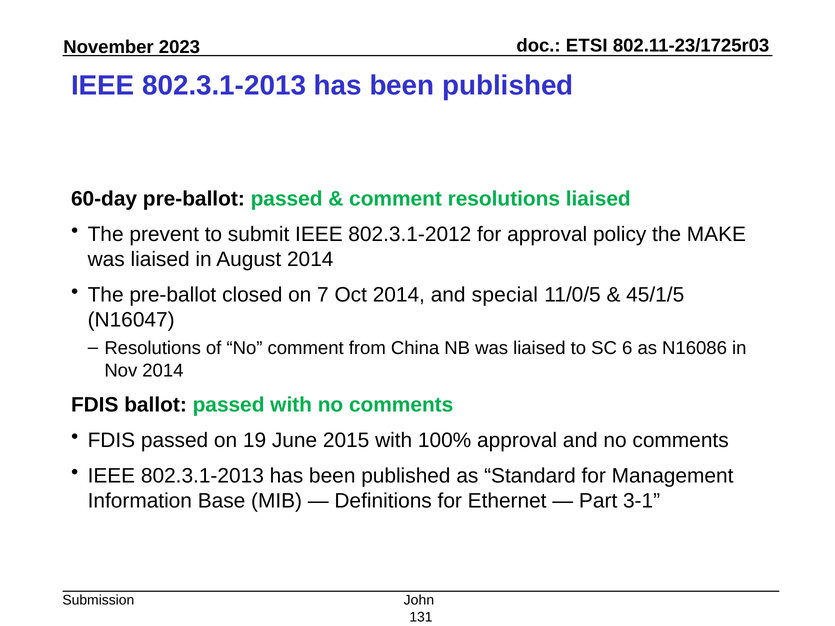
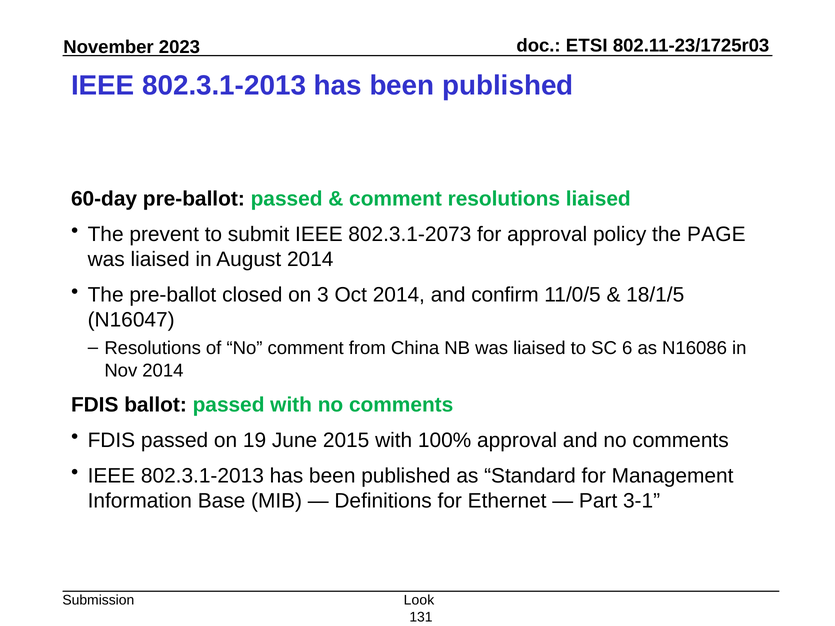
802.3.1-2012: 802.3.1-2012 -> 802.3.1-2073
MAKE: MAKE -> PAGE
7: 7 -> 3
special: special -> confirm
45/1/5: 45/1/5 -> 18/1/5
John: John -> Look
